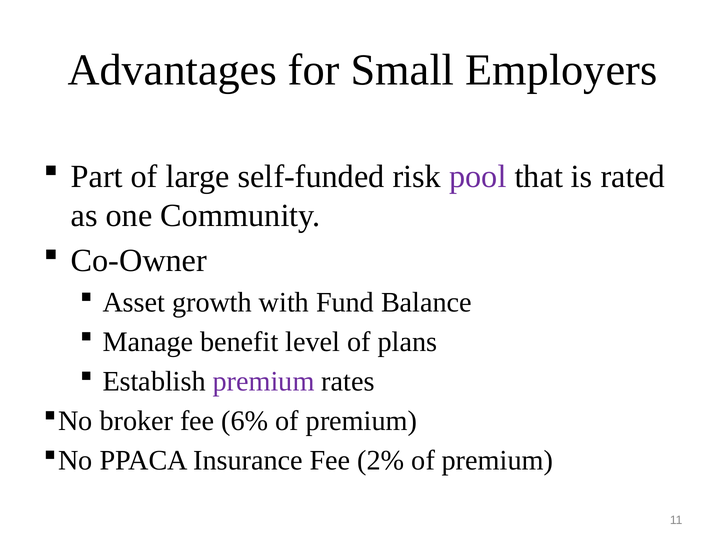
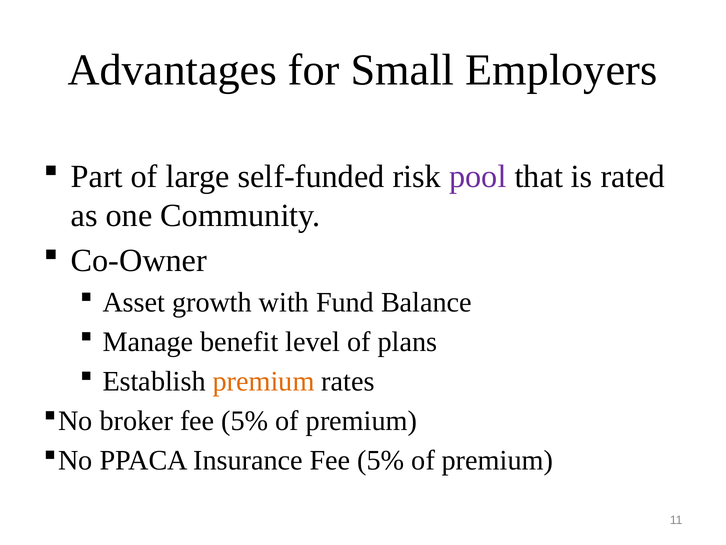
premium at (264, 381) colour: purple -> orange
broker fee 6%: 6% -> 5%
Insurance Fee 2%: 2% -> 5%
